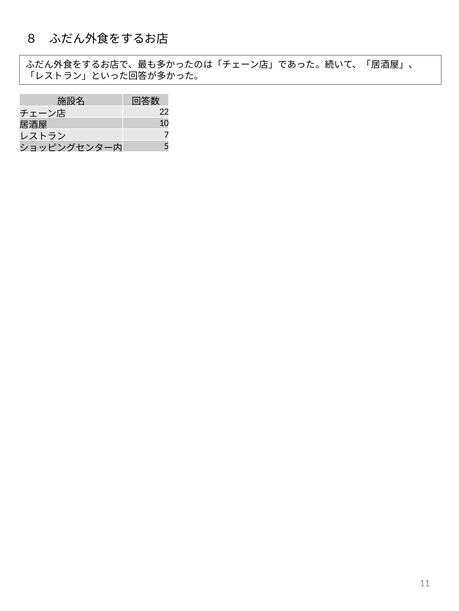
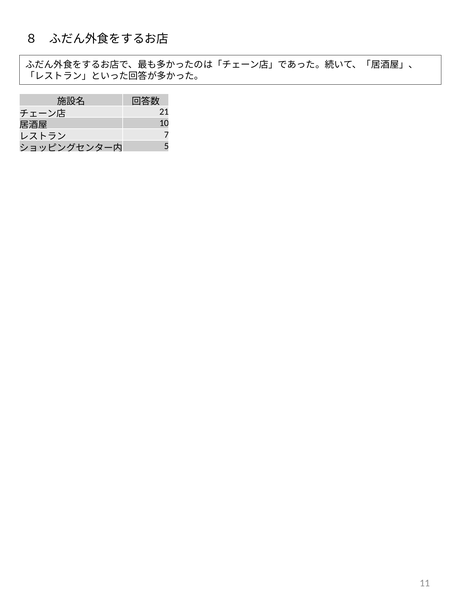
22: 22 -> 21
